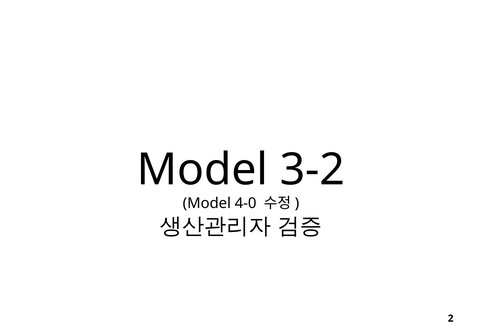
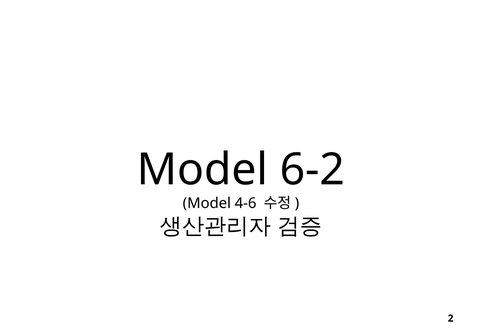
3-2: 3-2 -> 6-2
4-0: 4-0 -> 4-6
